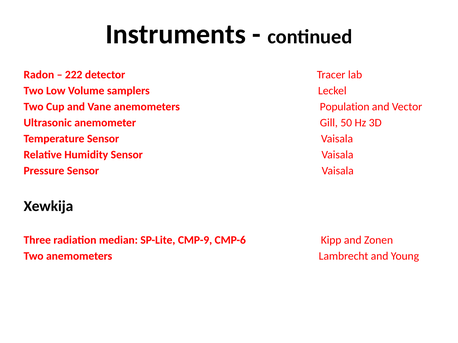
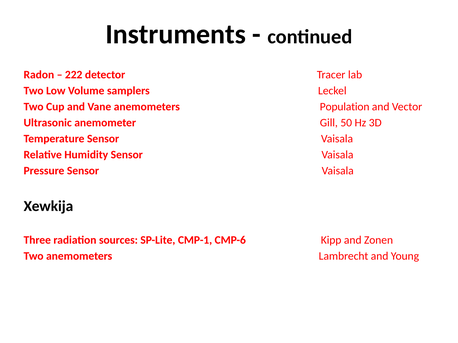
median: median -> sources
CMP-9: CMP-9 -> CMP-1
